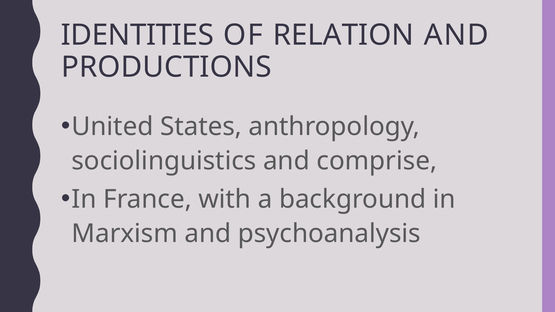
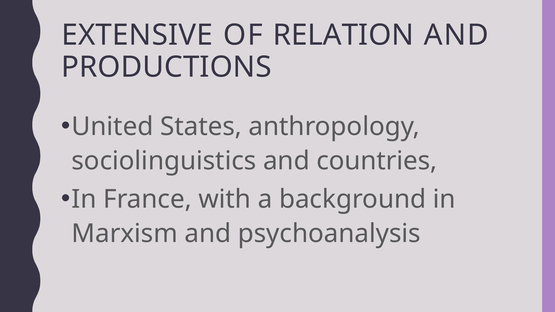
IDENTITIES: IDENTITIES -> EXTENSIVE
comprise: comprise -> countries
